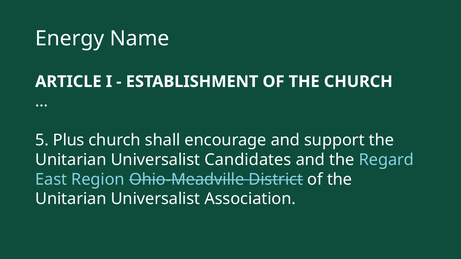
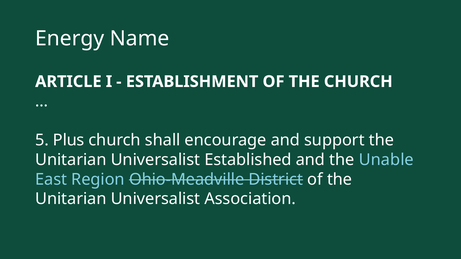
Candidates: Candidates -> Established
Regard: Regard -> Unable
